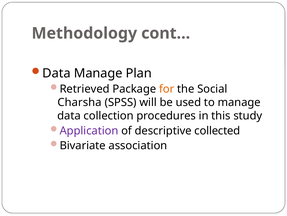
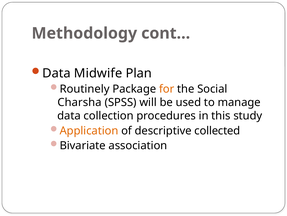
Data Manage: Manage -> Midwife
Retrieved: Retrieved -> Routinely
Application colour: purple -> orange
